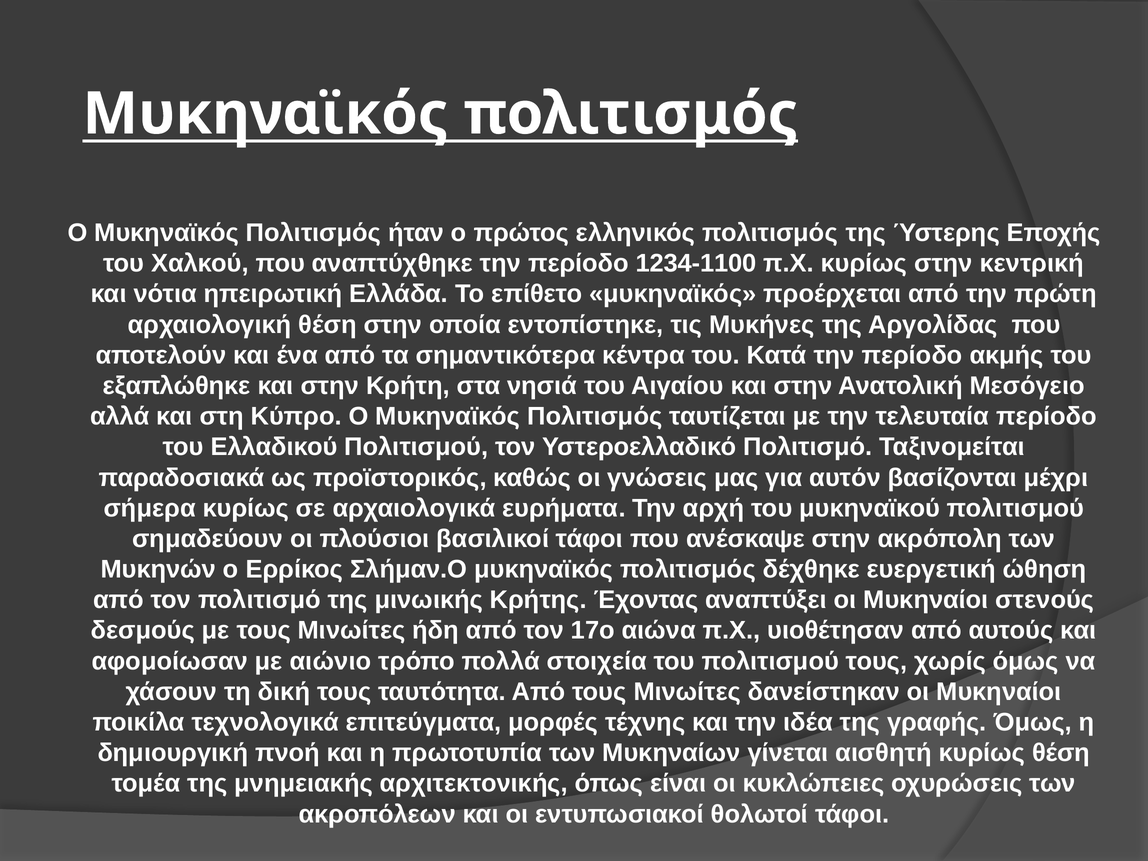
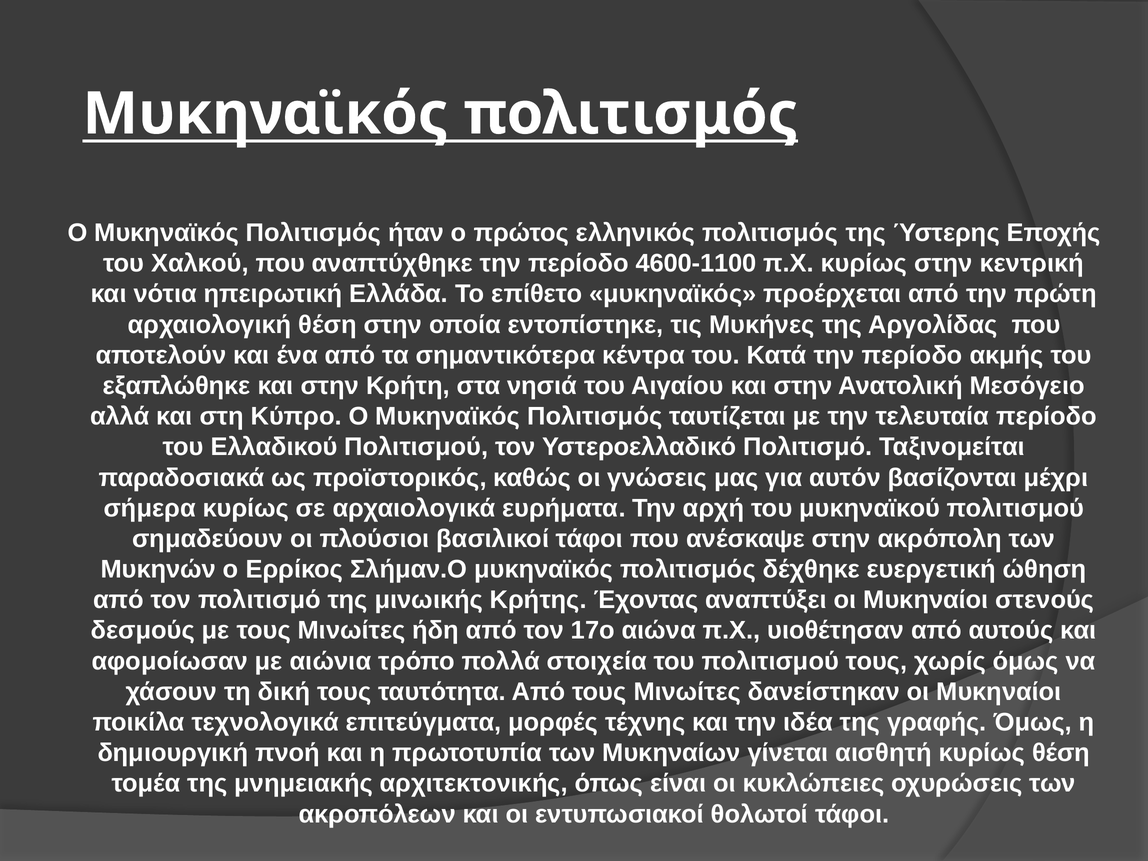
1234-1100: 1234-1100 -> 4600-1100
αιώνιο: αιώνιο -> αιώνια
